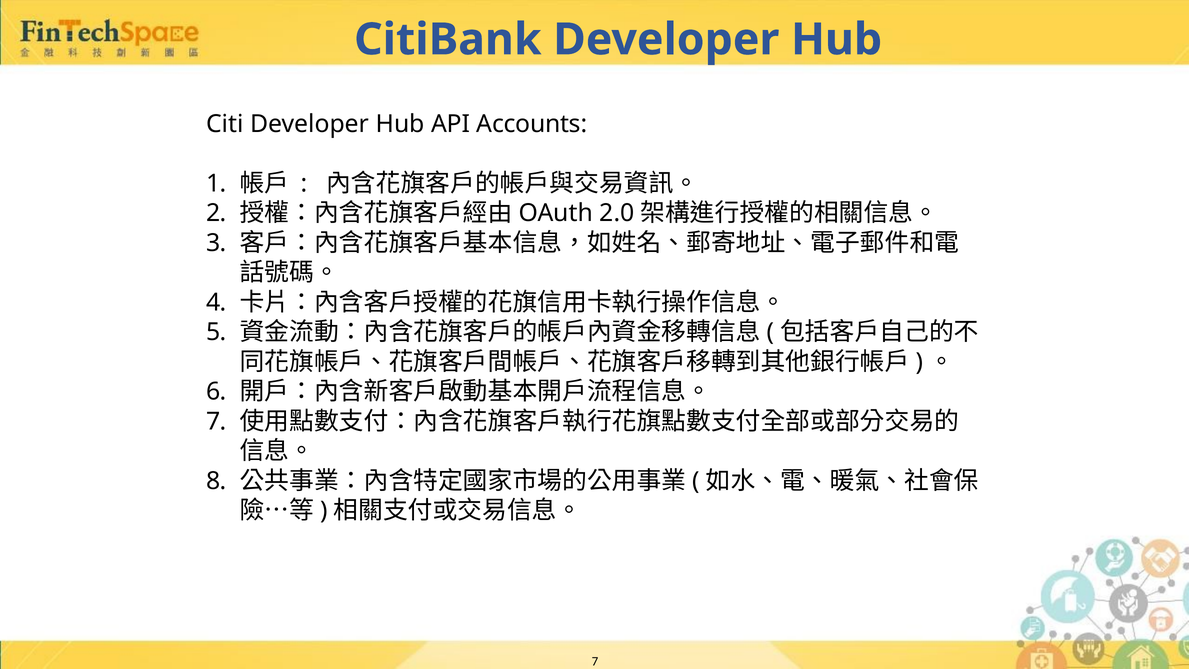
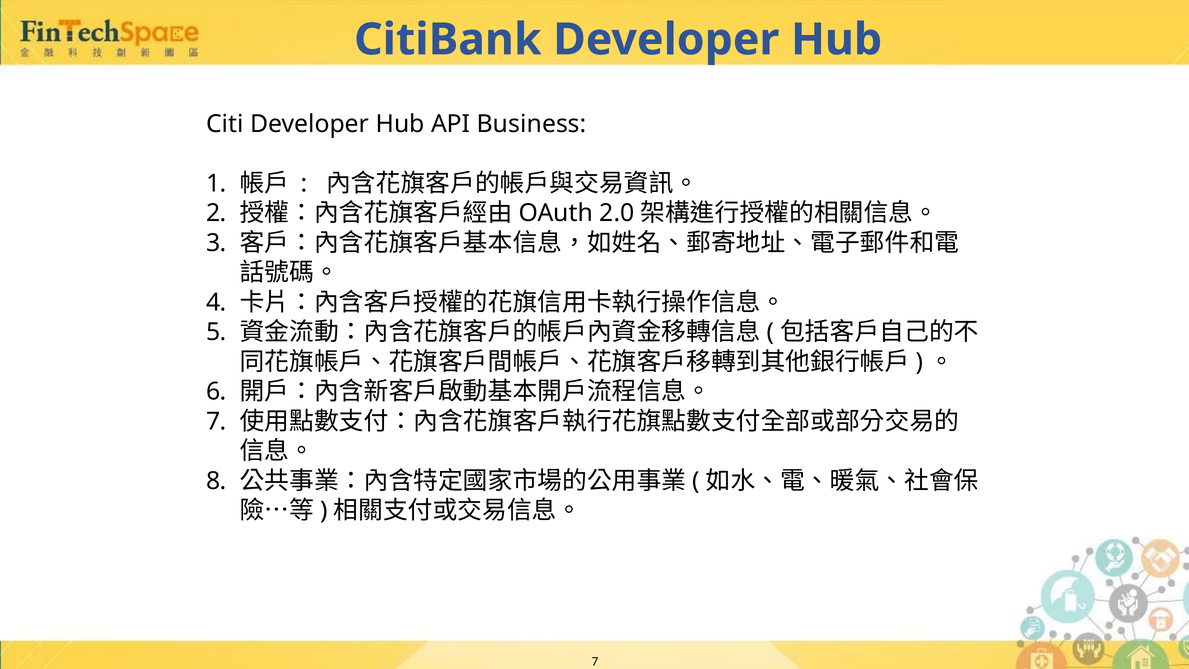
Accounts: Accounts -> Business
